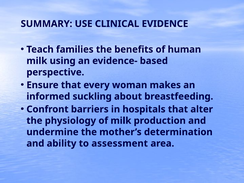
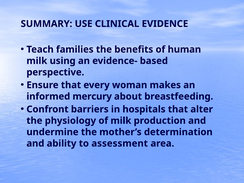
suckling: suckling -> mercury
